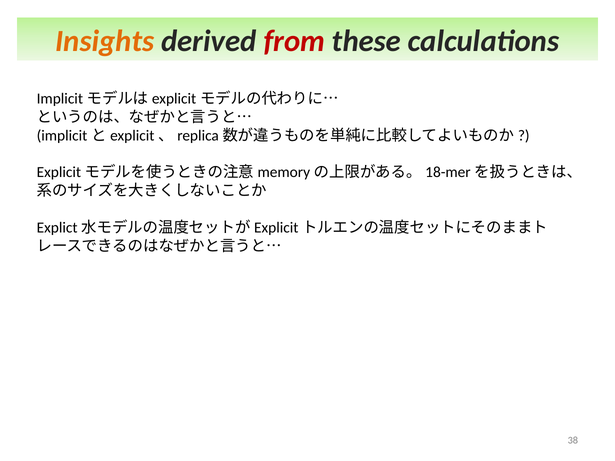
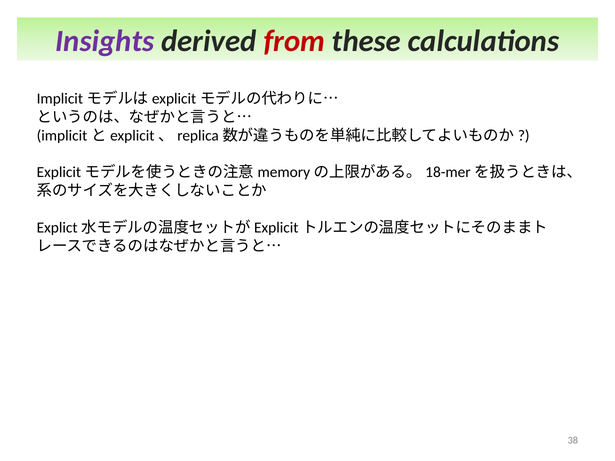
Insights colour: orange -> purple
